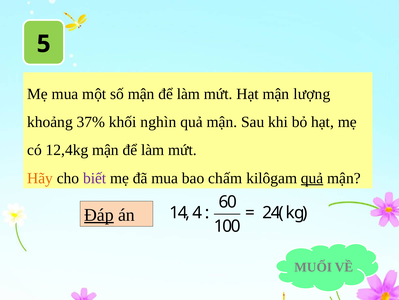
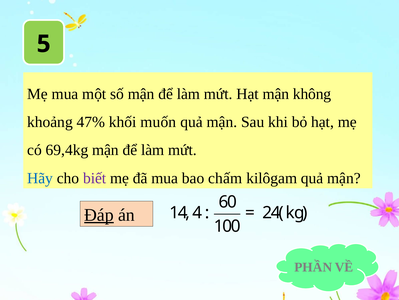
lượng: lượng -> không
37%: 37% -> 47%
nghìn: nghìn -> muốn
12,4kg: 12,4kg -> 69,4kg
Hãy colour: orange -> blue
quả at (312, 178) underline: present -> none
MUỐI: MUỐI -> PHẦN
